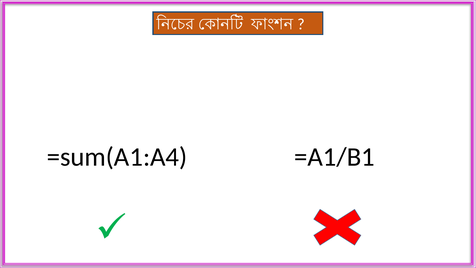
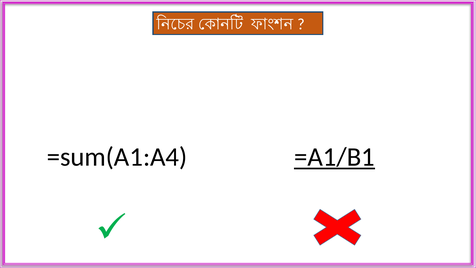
=A1/B1 underline: none -> present
